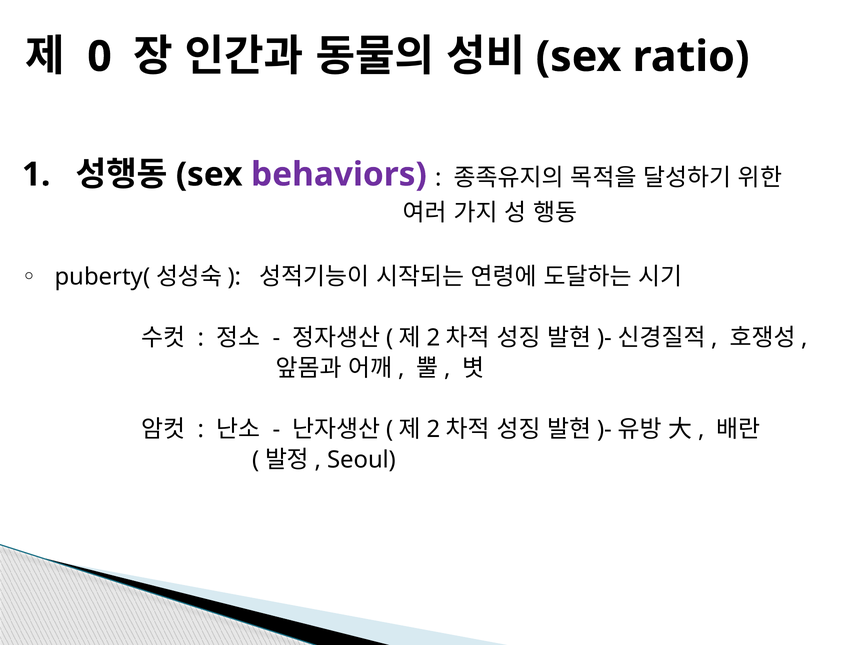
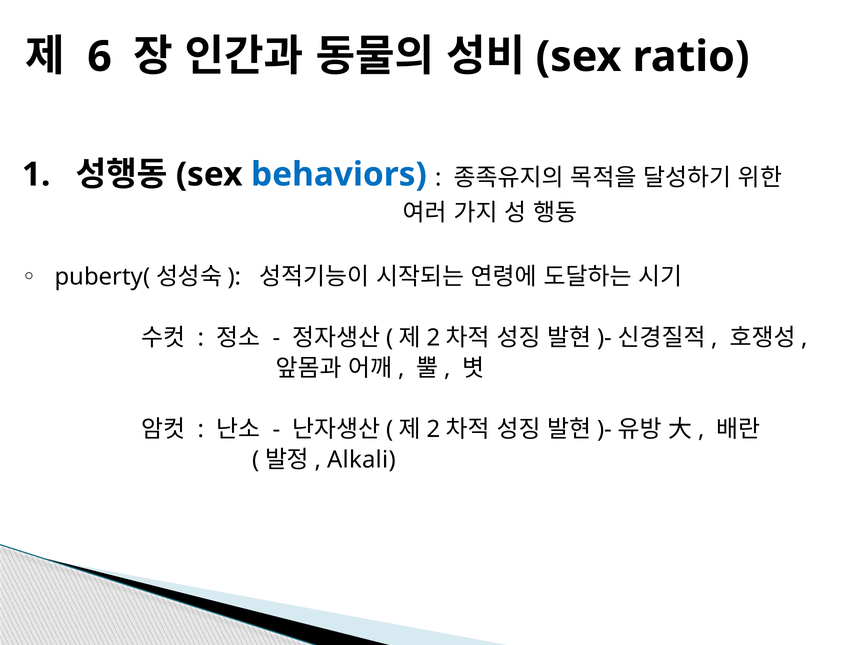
0: 0 -> 6
behaviors colour: purple -> blue
Seoul: Seoul -> Alkali
